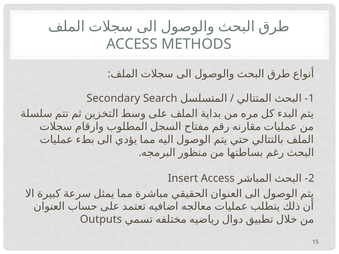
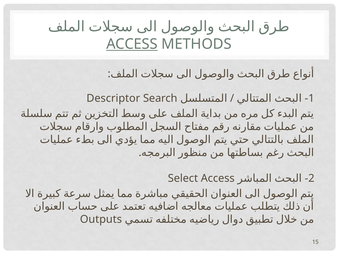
ACCESS at (132, 44) underline: none -> present
Secondary: Secondary -> Descriptor
Insert: Insert -> Select
